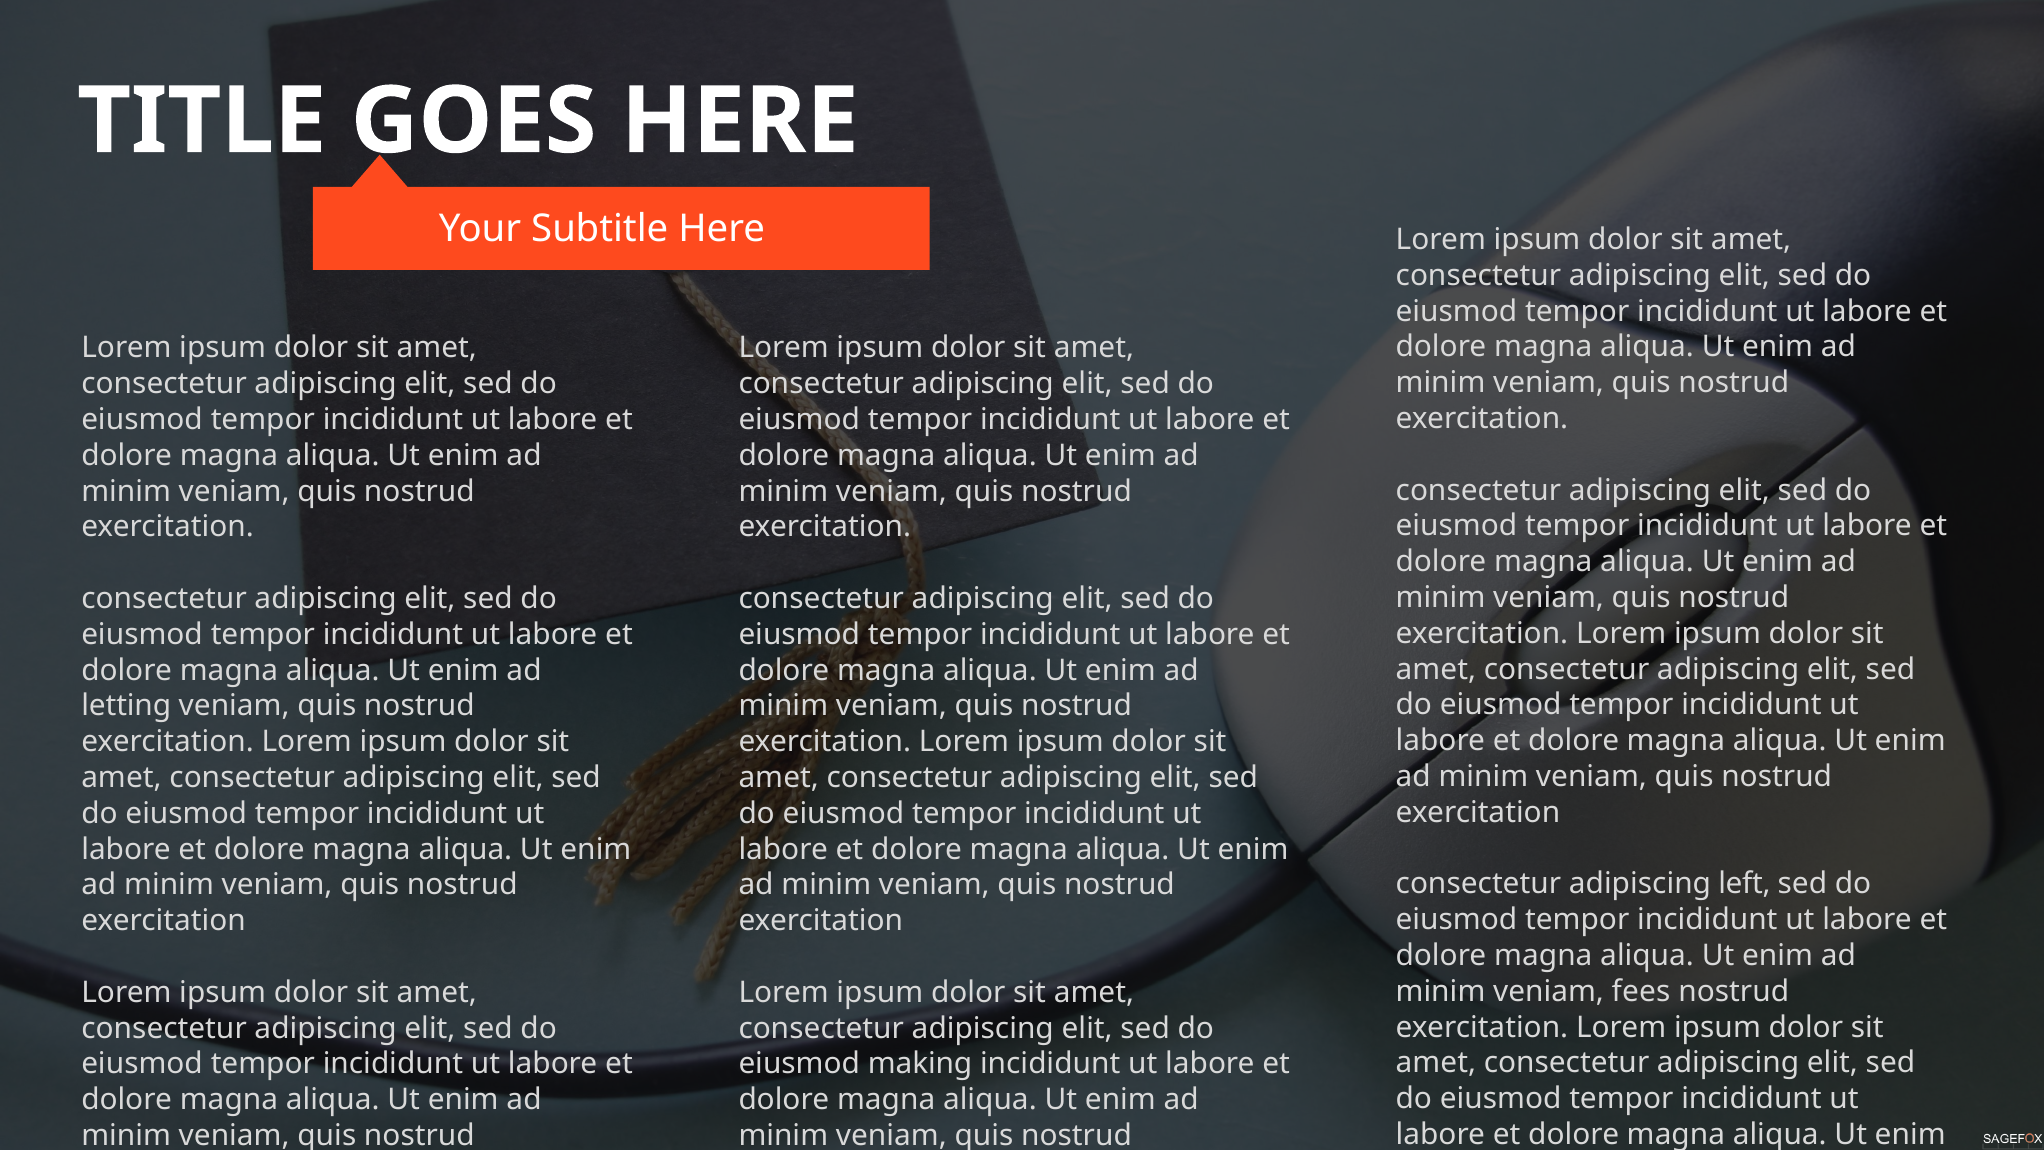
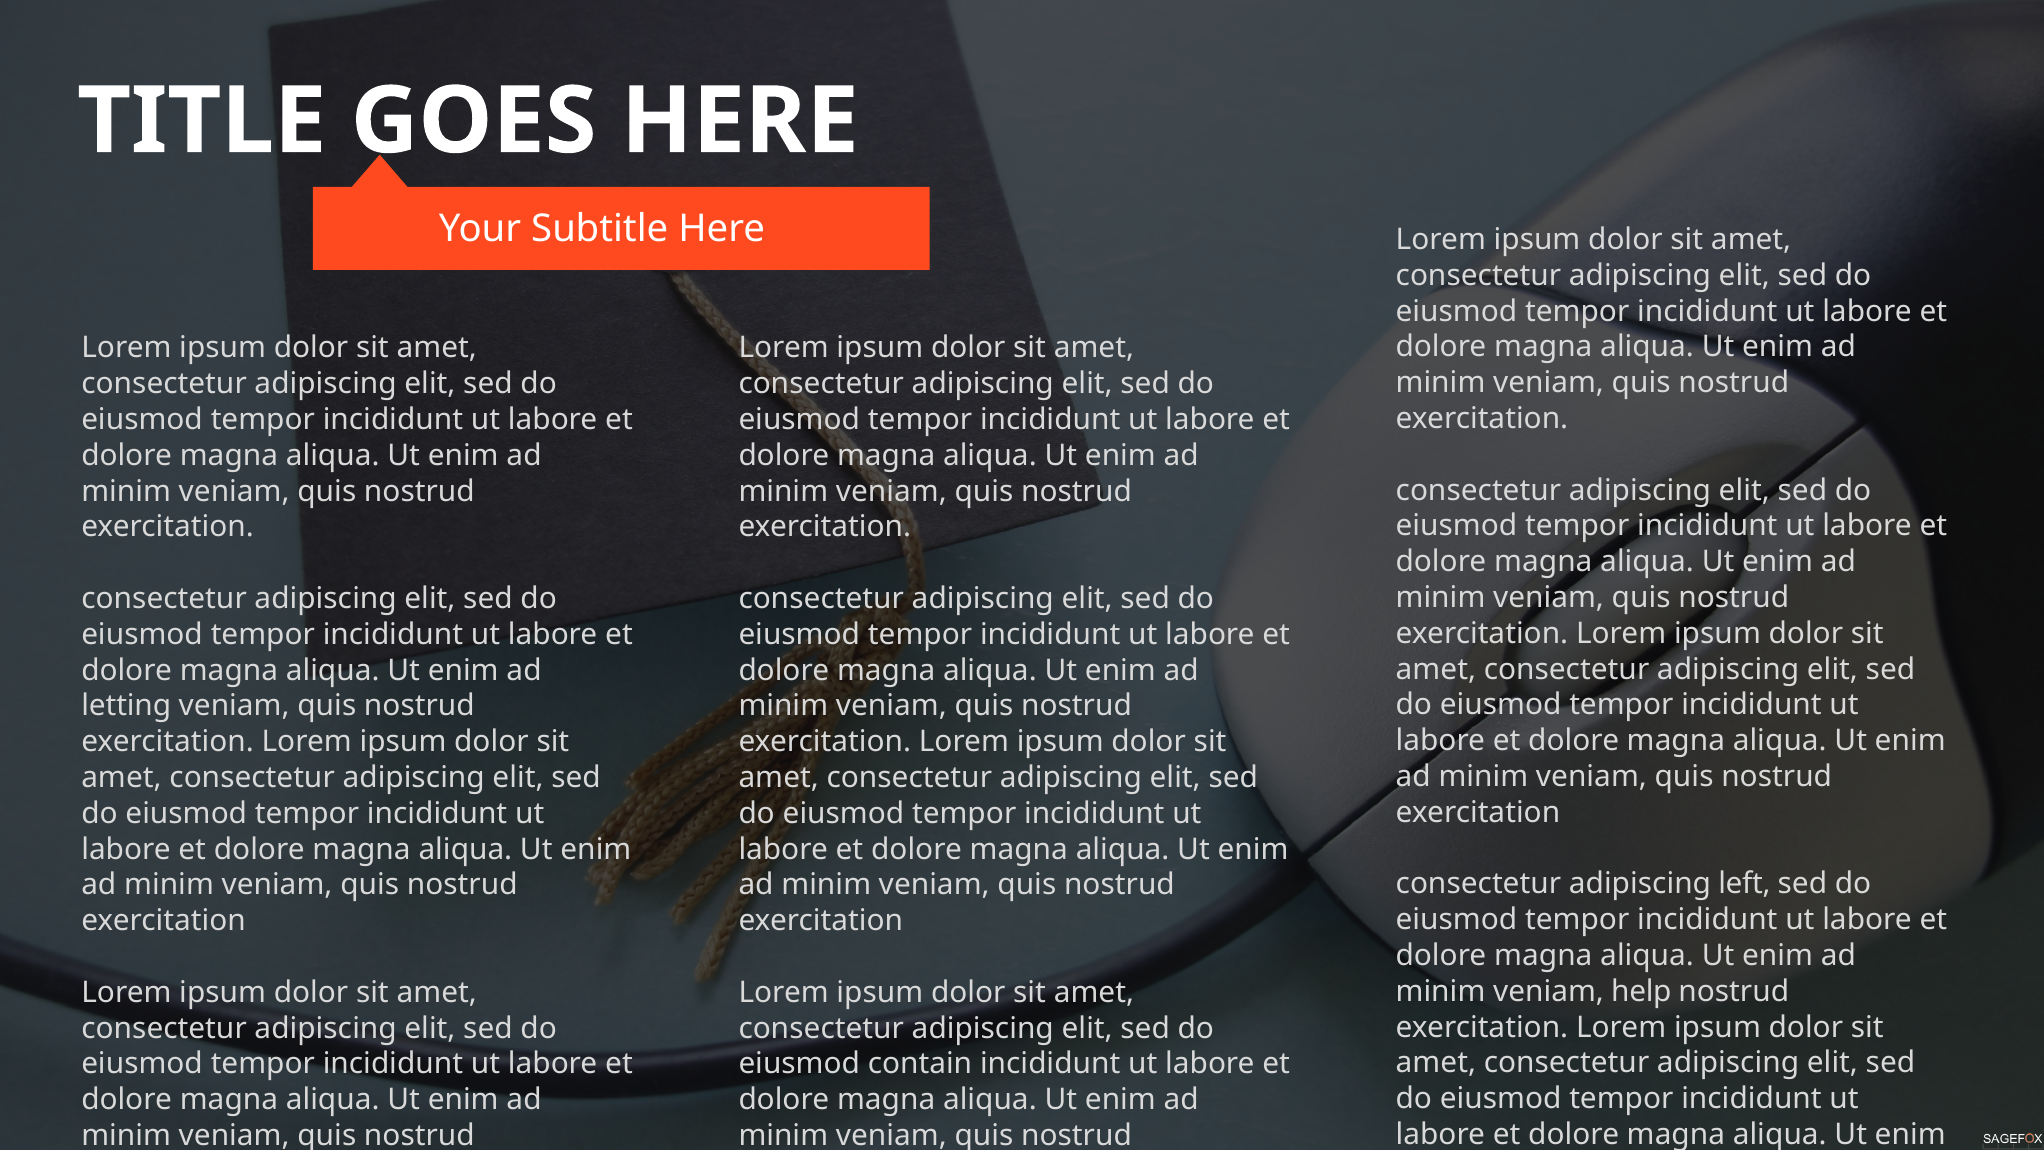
fees: fees -> help
making: making -> contain
